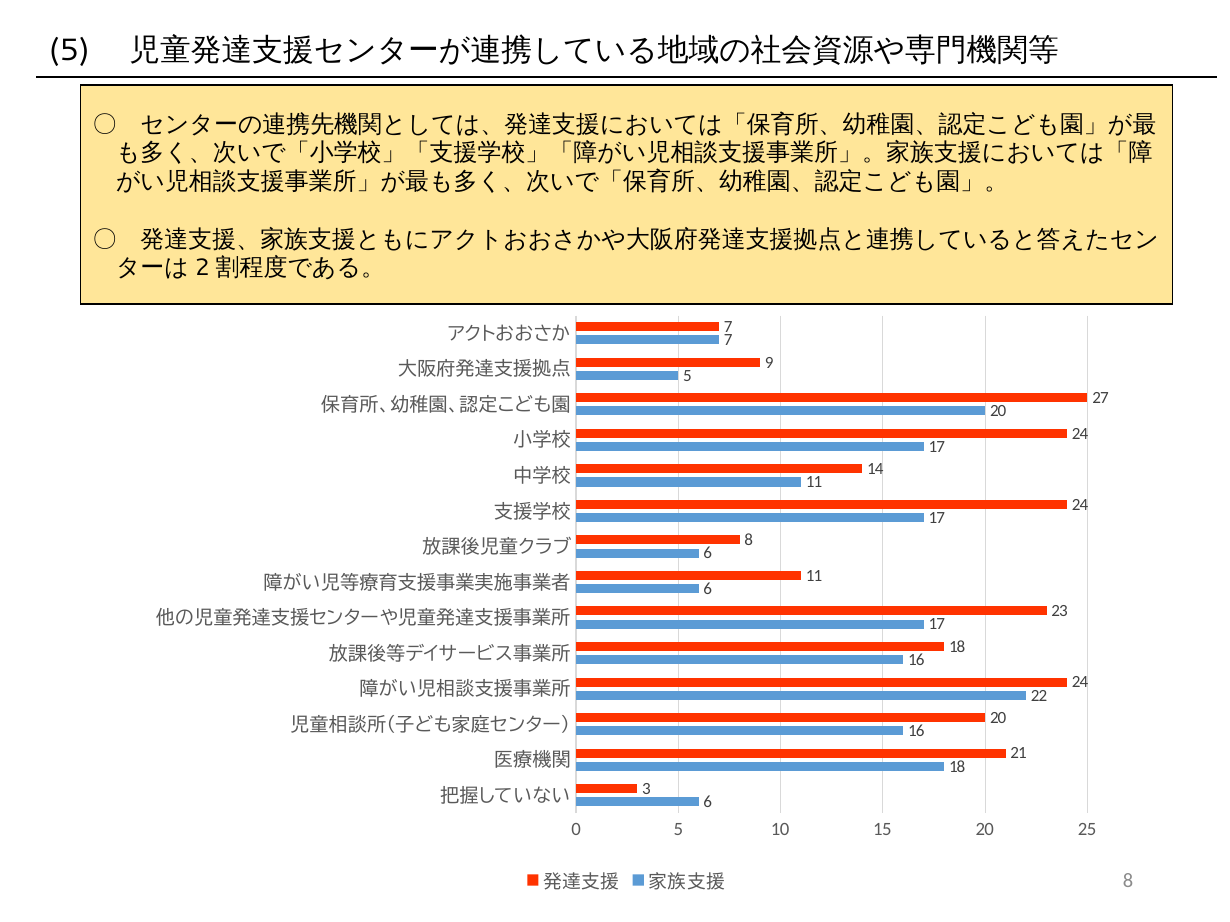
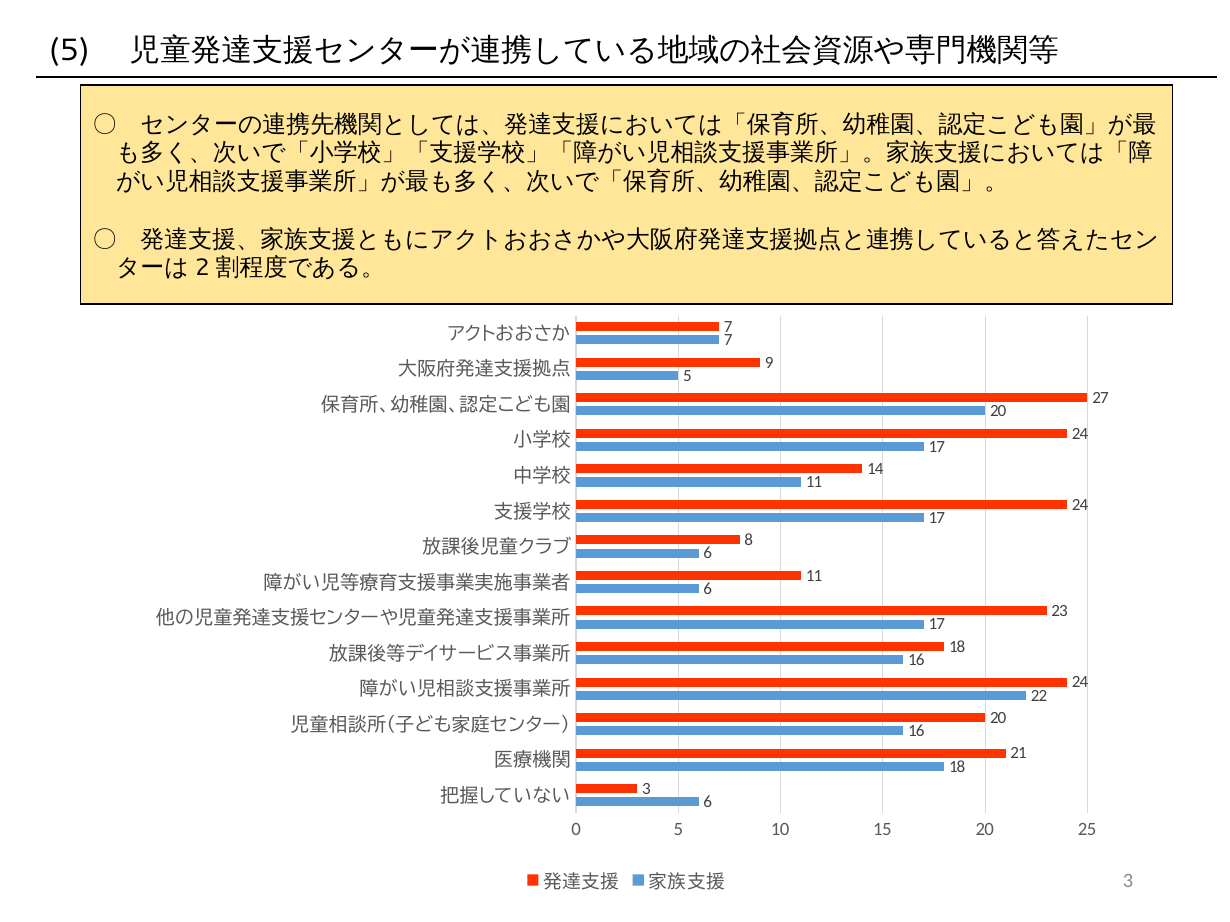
8 at (1128, 881): 8 -> 3
